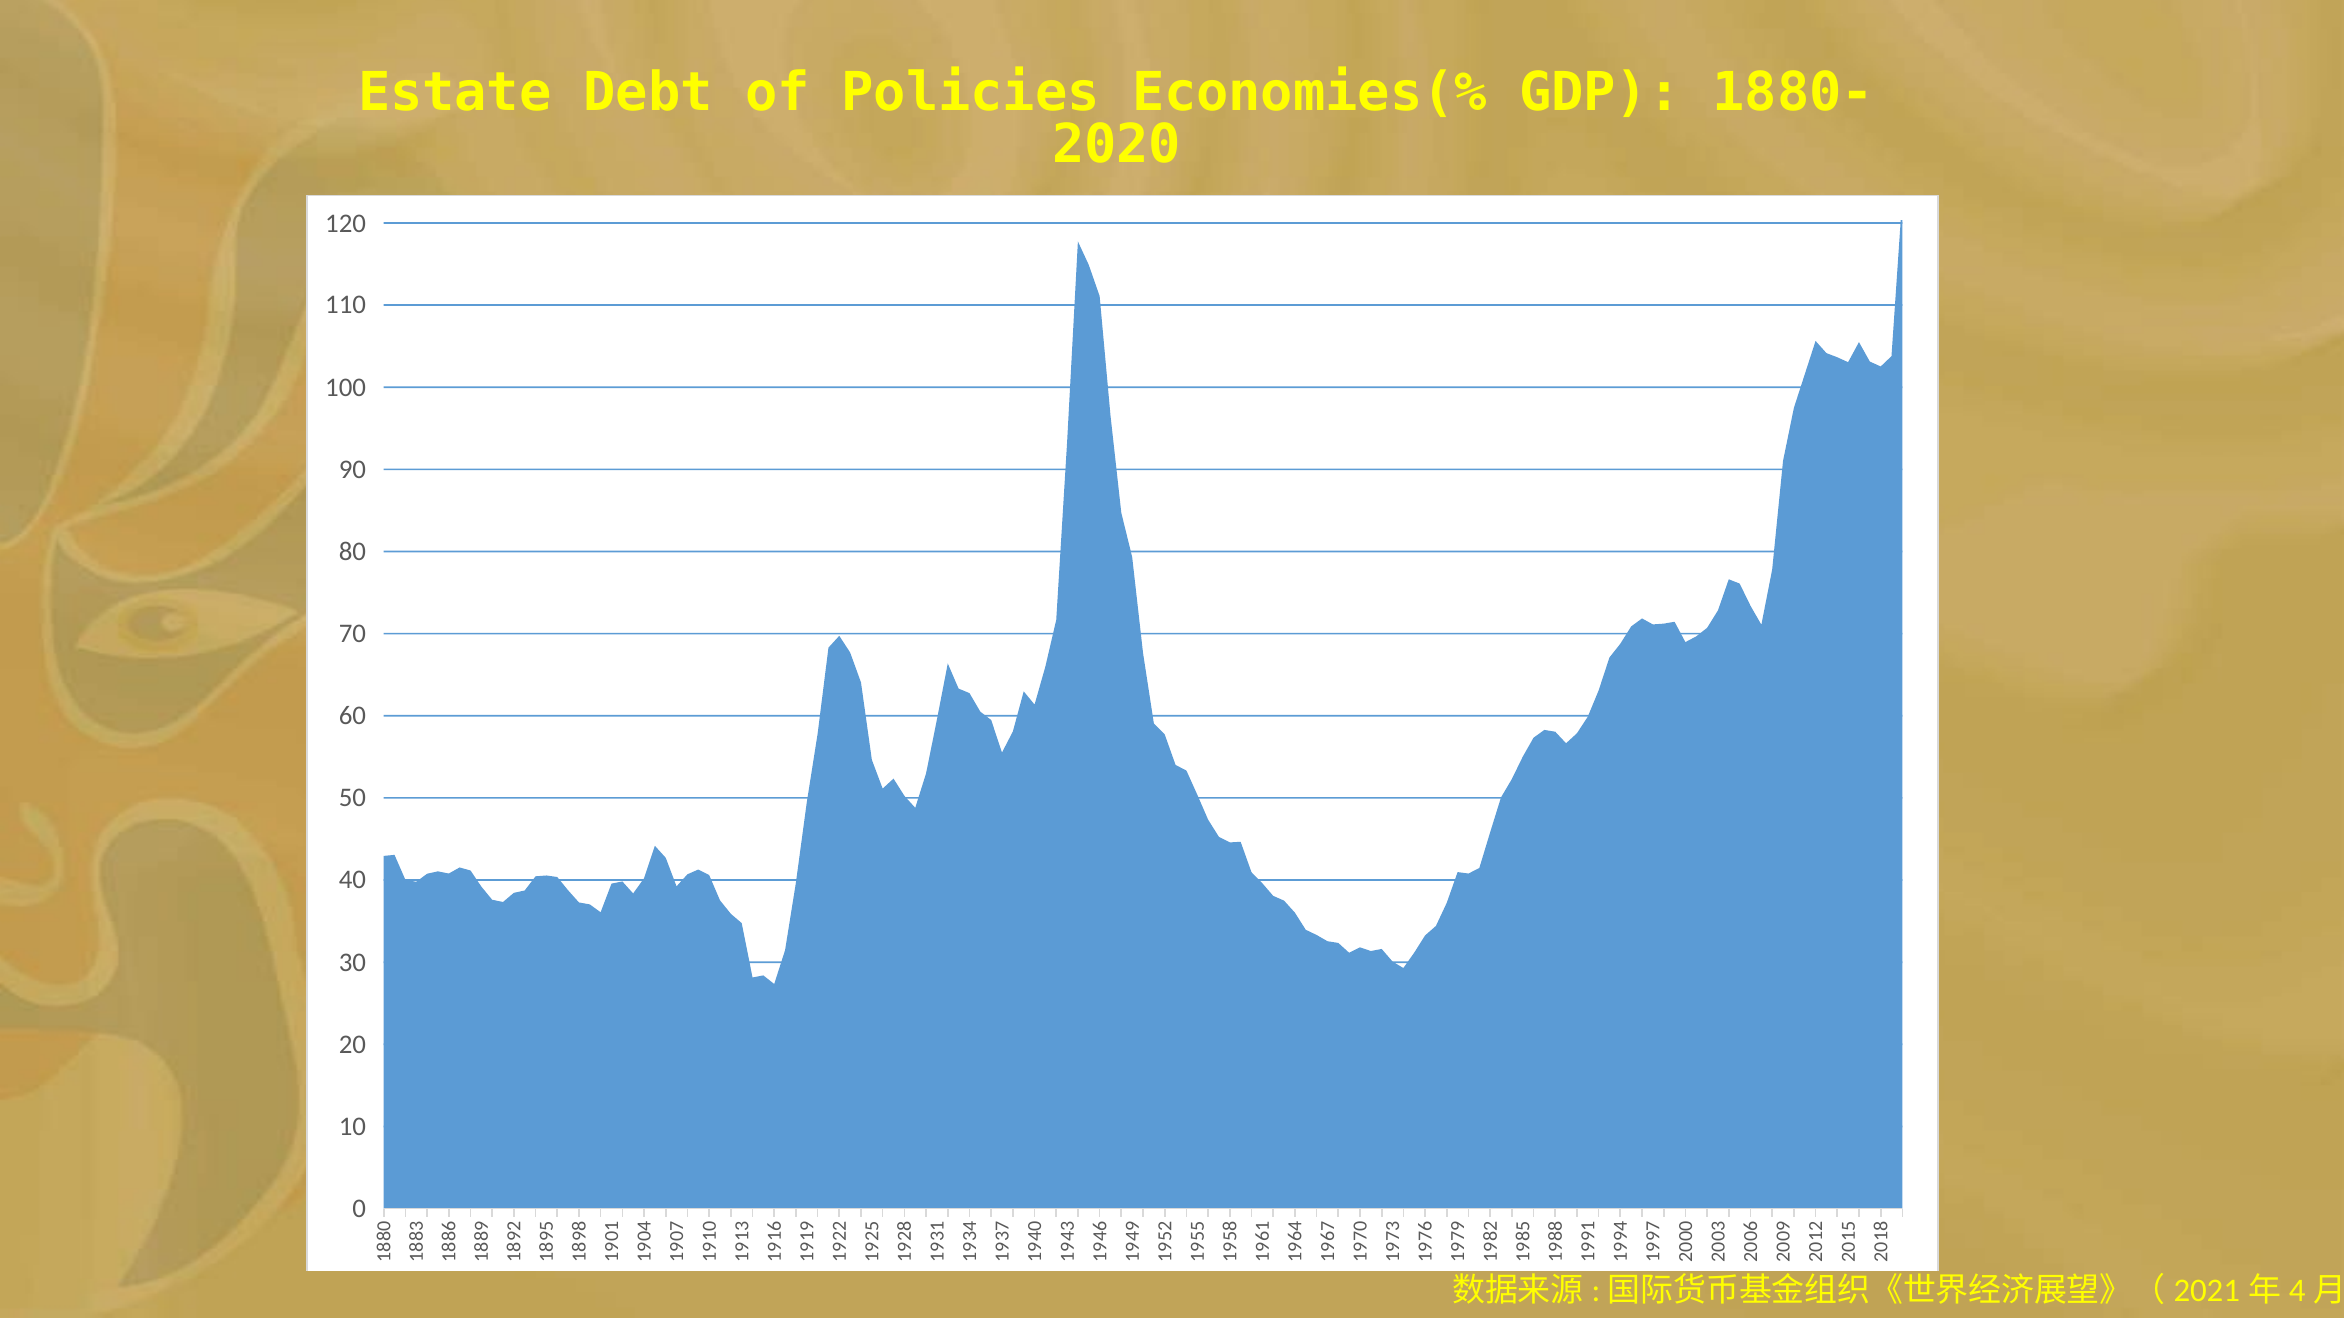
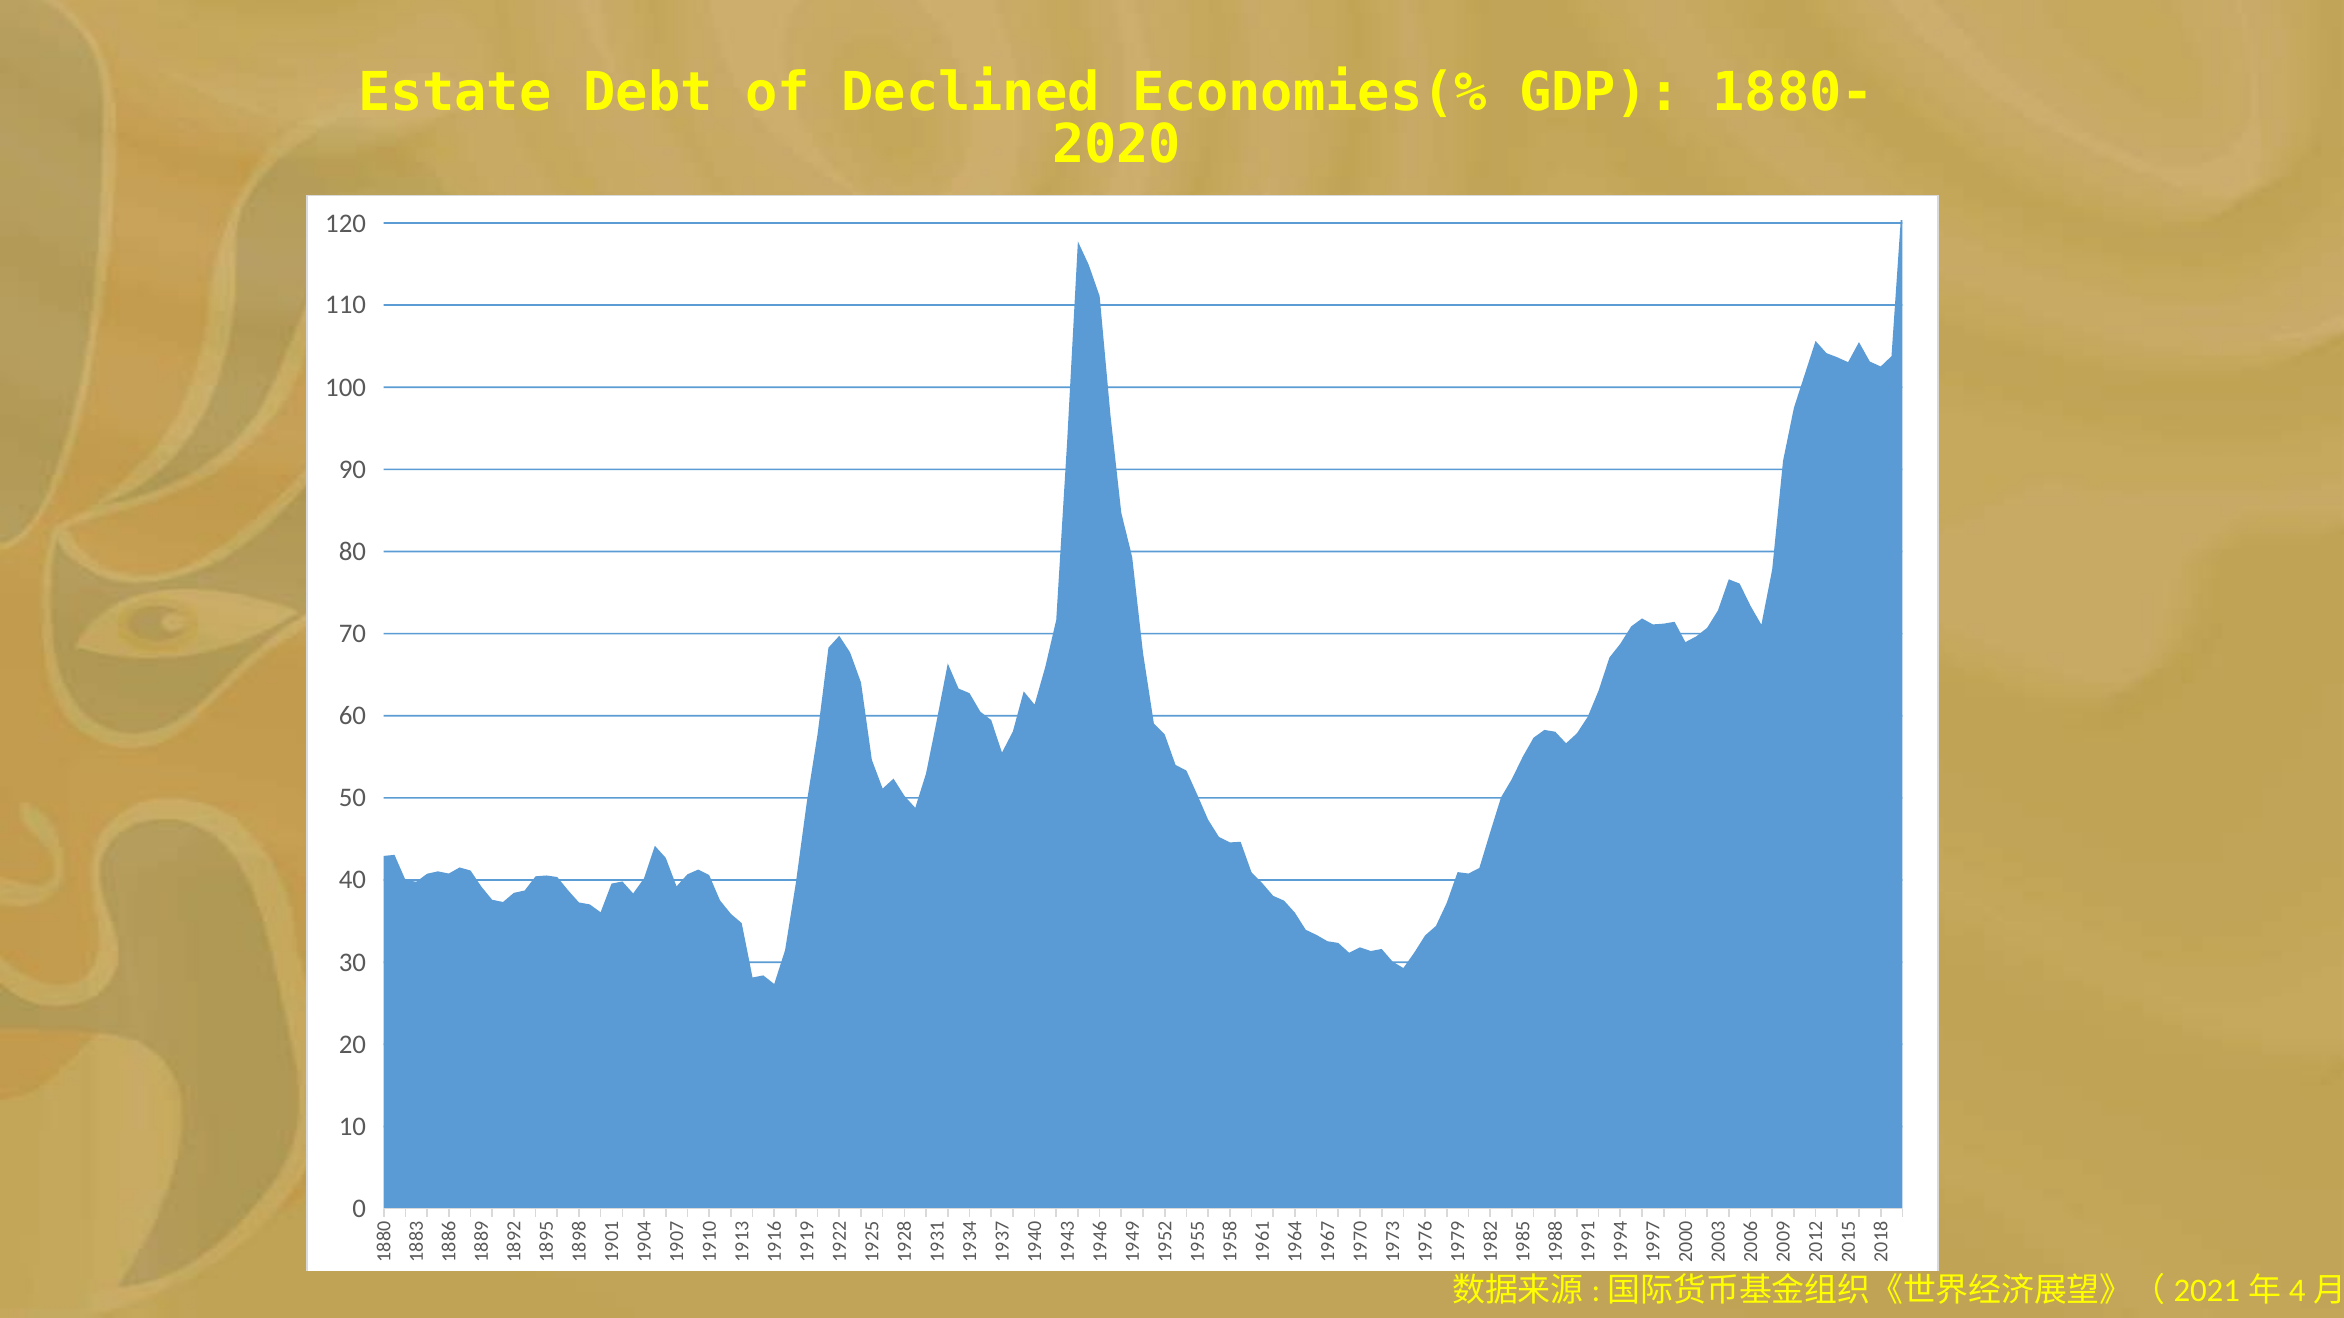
Policies: Policies -> Declined
